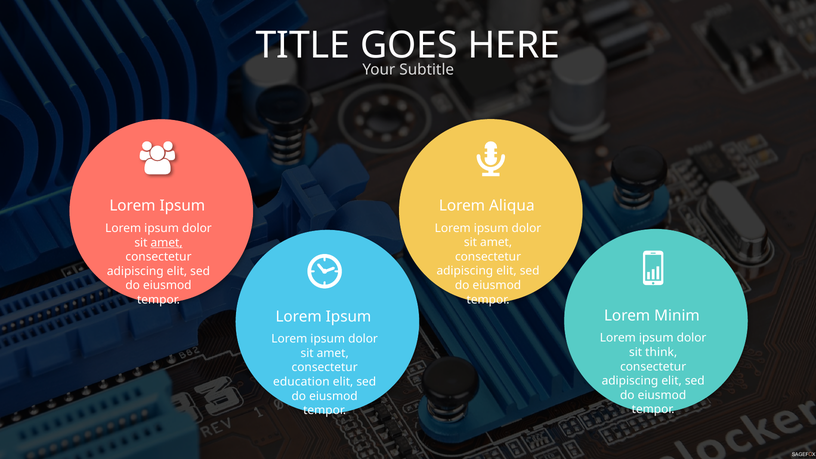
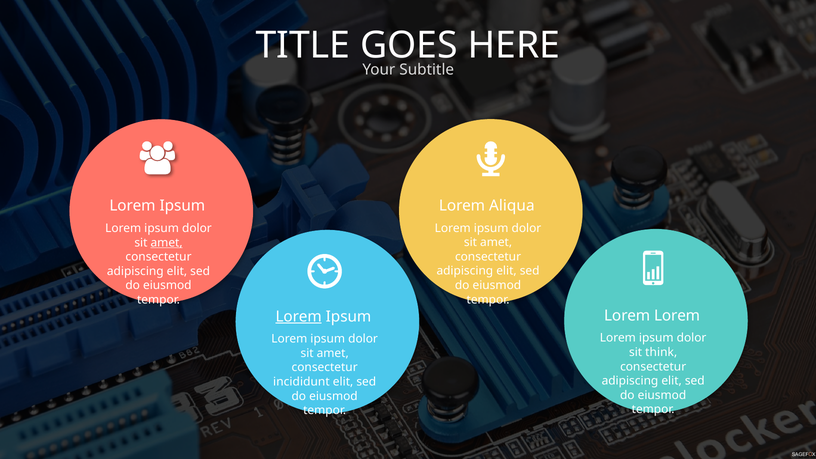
Minim at (677, 316): Minim -> Lorem
Lorem at (299, 317) underline: none -> present
education: education -> incididunt
